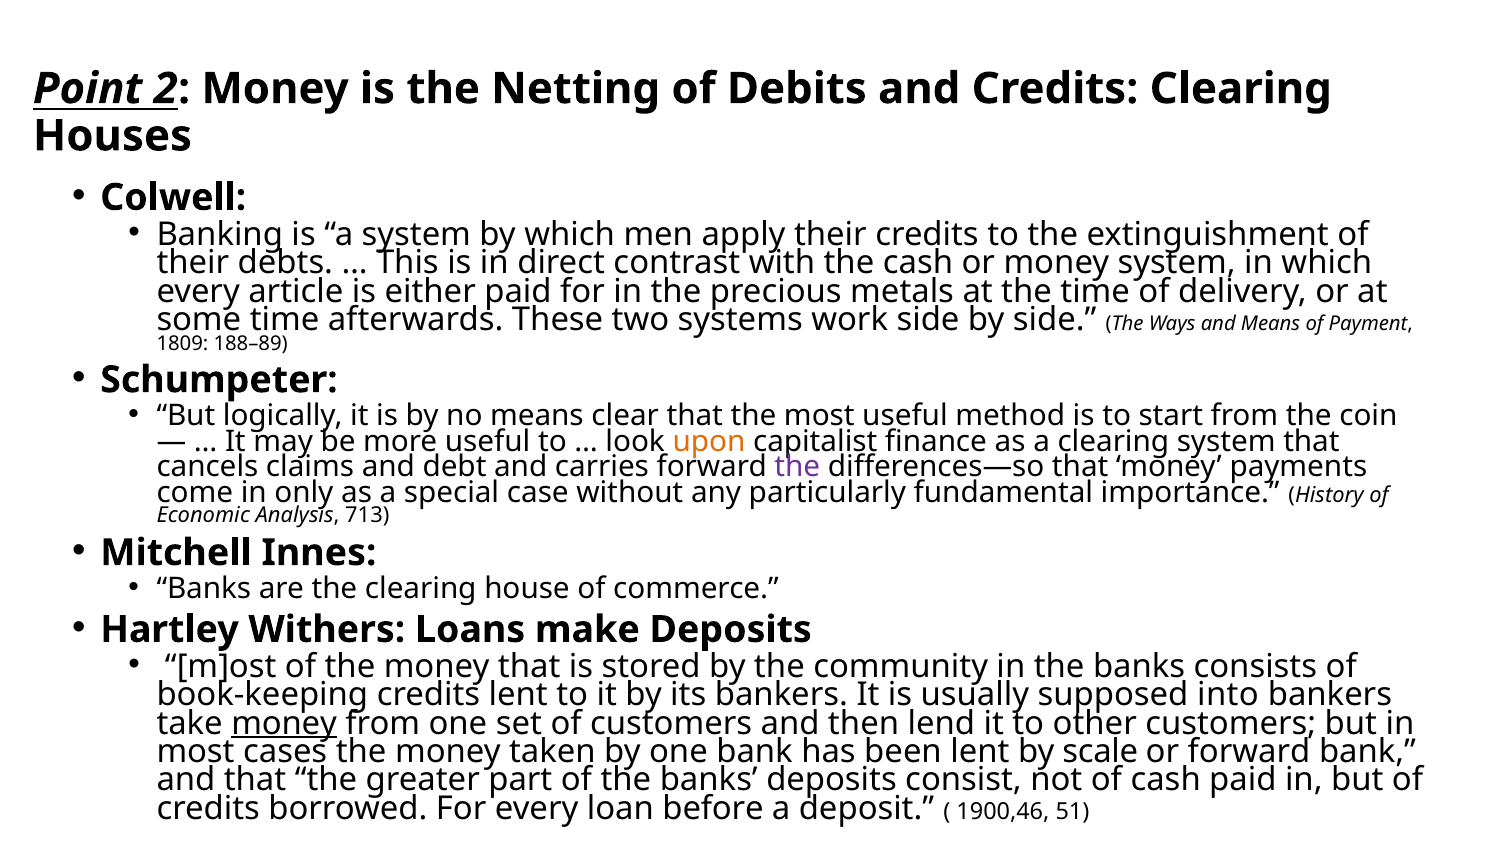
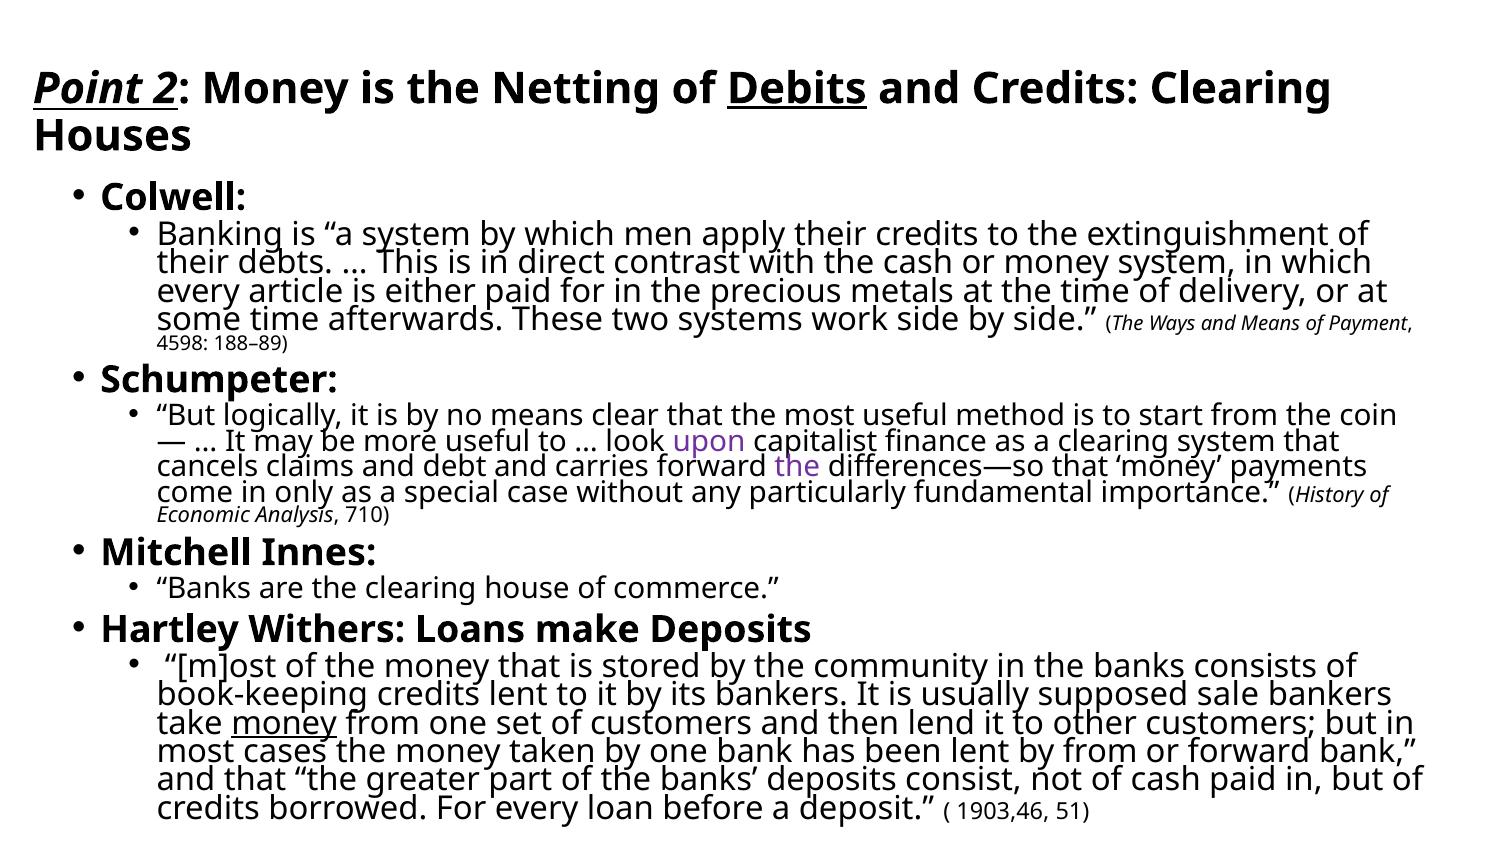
Debits underline: none -> present
1809: 1809 -> 4598
upon colour: orange -> purple
713: 713 -> 710
into: into -> sale
by scale: scale -> from
1900,46: 1900,46 -> 1903,46
